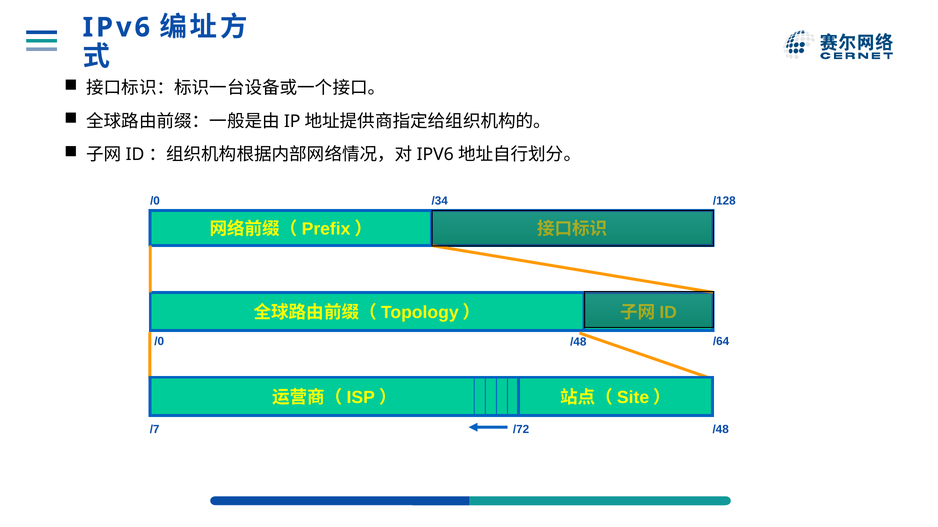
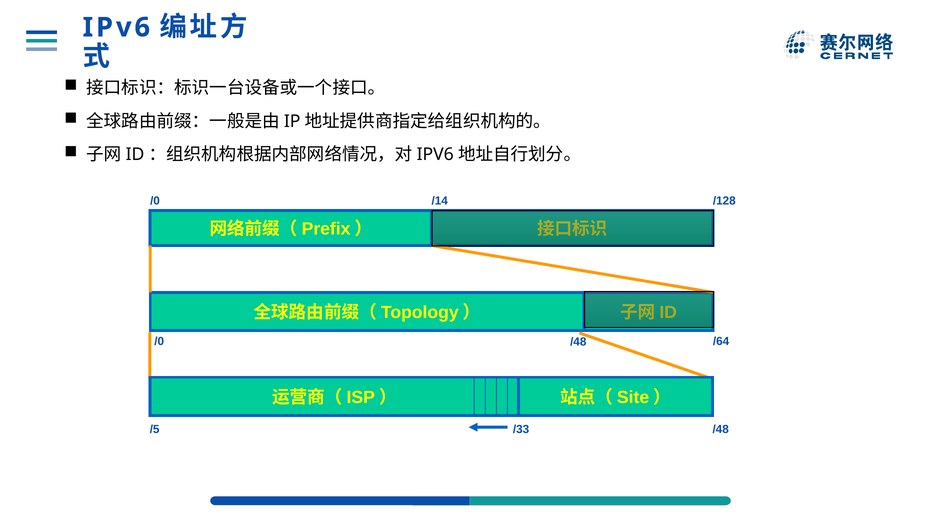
/34: /34 -> /14
/7: /7 -> /5
/72: /72 -> /33
